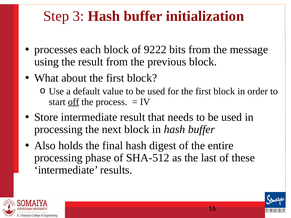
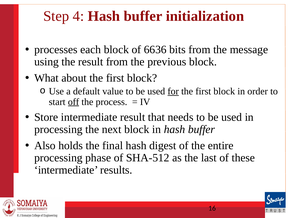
3: 3 -> 4
9222: 9222 -> 6636
for underline: none -> present
